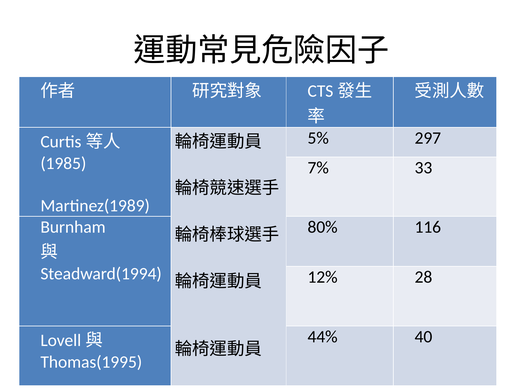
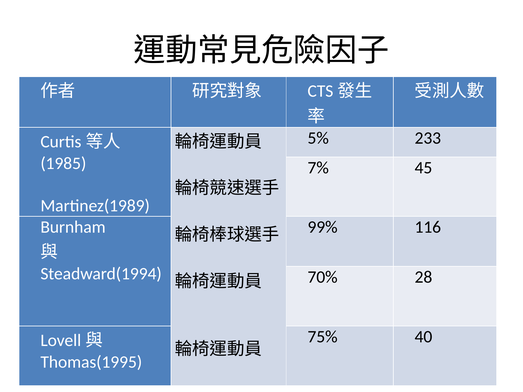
297: 297 -> 233
33: 33 -> 45
80%: 80% -> 99%
12%: 12% -> 70%
44%: 44% -> 75%
